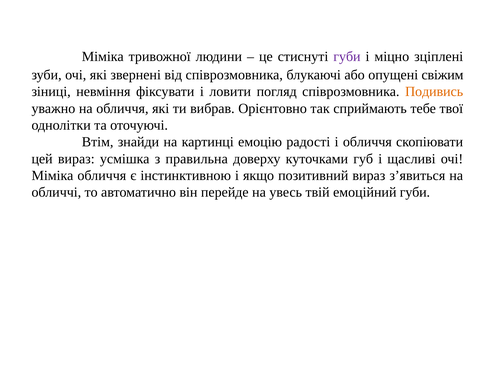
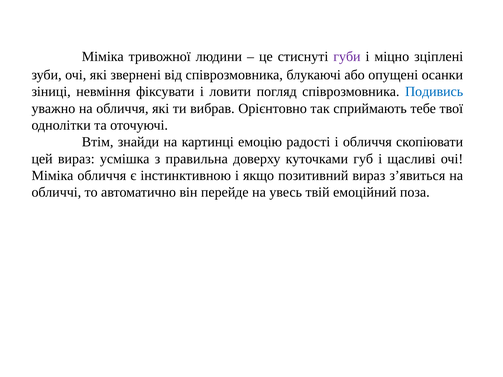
свіжим: свіжим -> осанки
Подивись colour: orange -> blue
емоційний губи: губи -> поза
